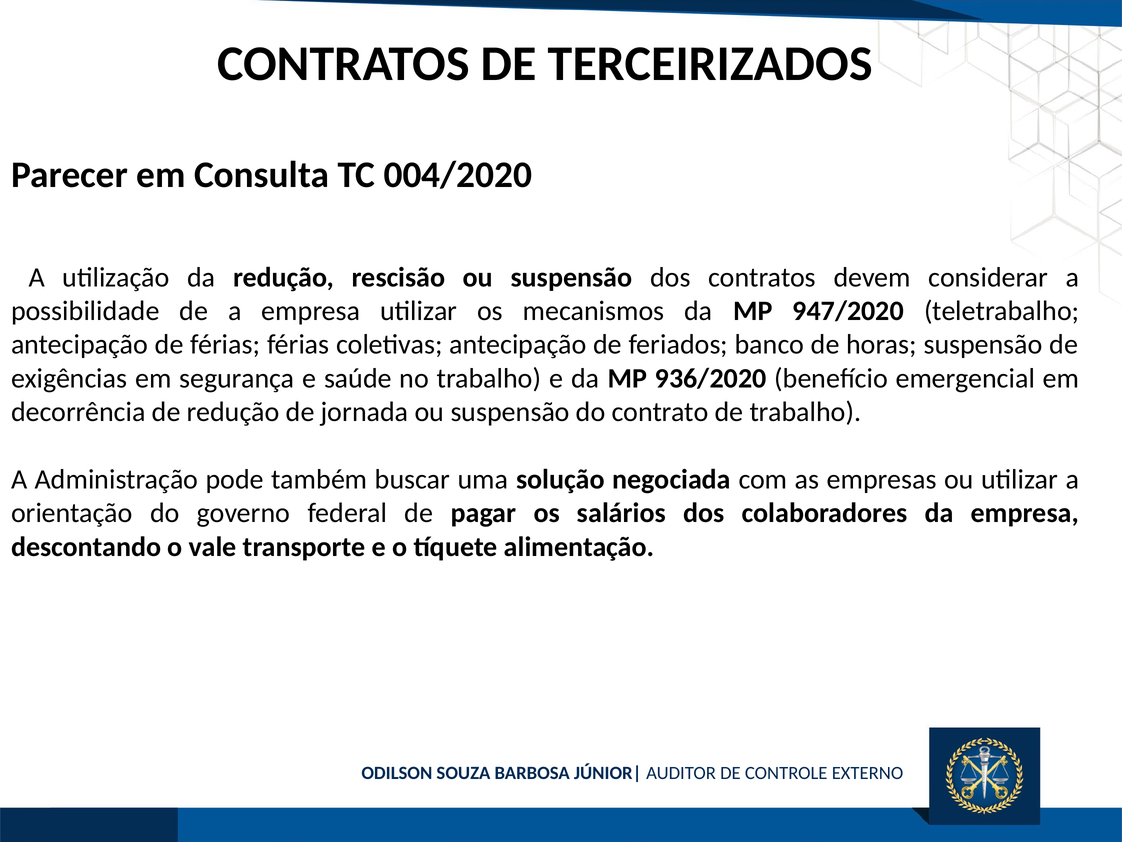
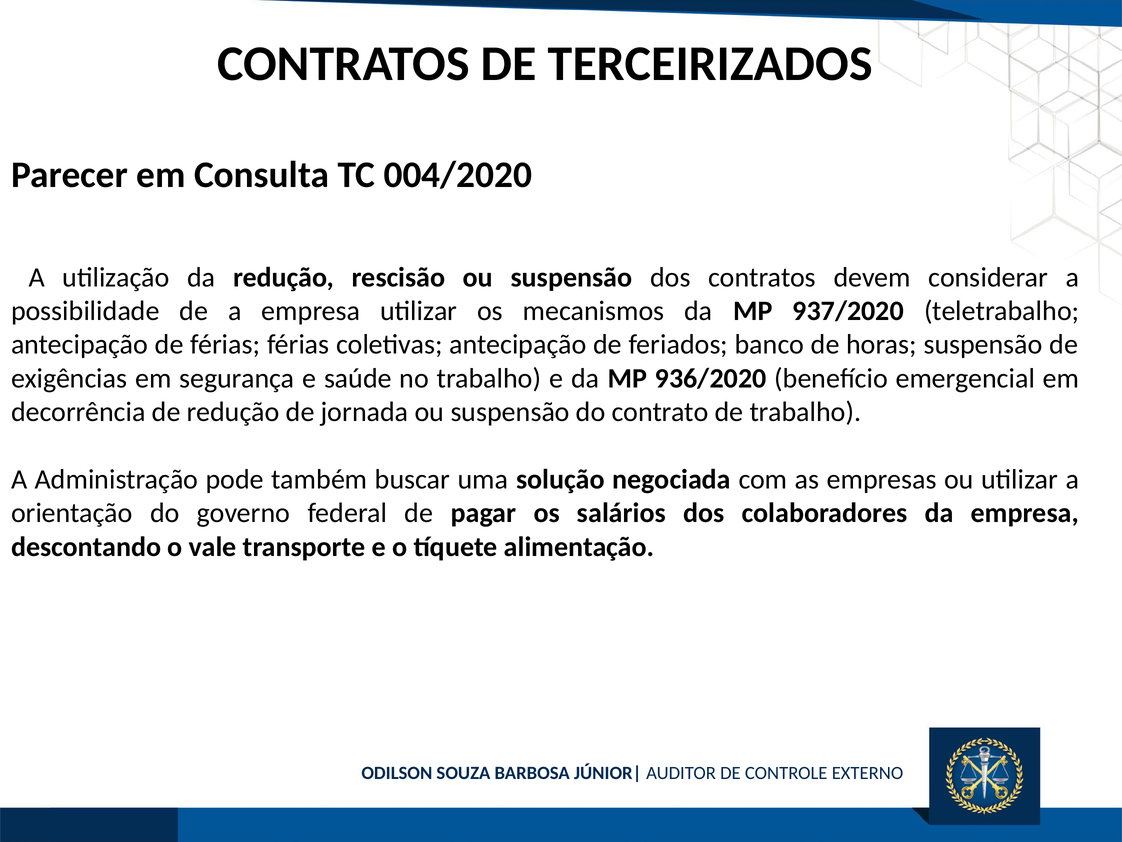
947/2020: 947/2020 -> 937/2020
